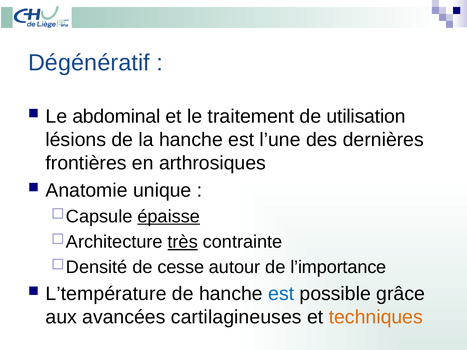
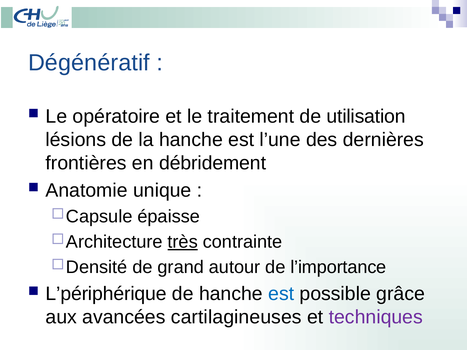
abdominal: abdominal -> opératoire
arthrosiques: arthrosiques -> débridement
épaisse underline: present -> none
cesse: cesse -> grand
L’température: L’température -> L’périphérique
techniques colour: orange -> purple
